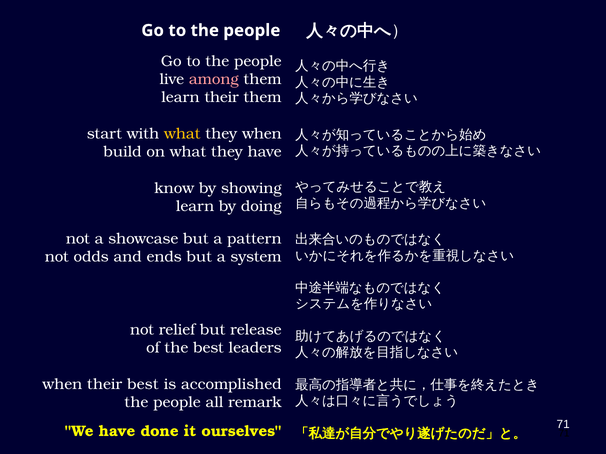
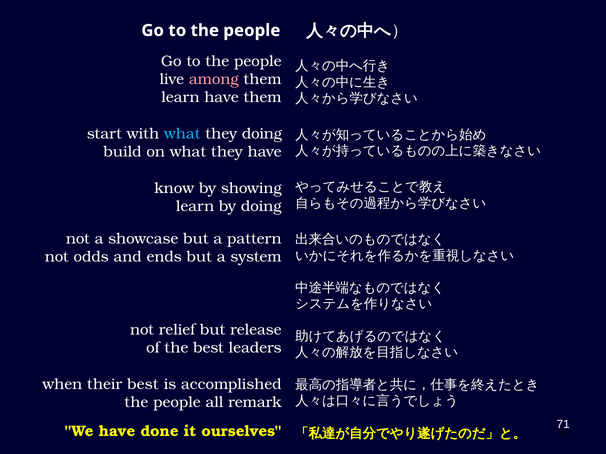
learn their: their -> have
what at (182, 134) colour: yellow -> light blue
they when: when -> doing
